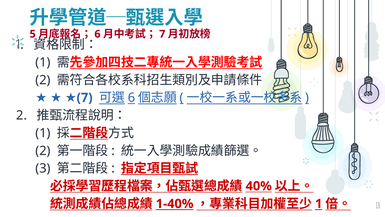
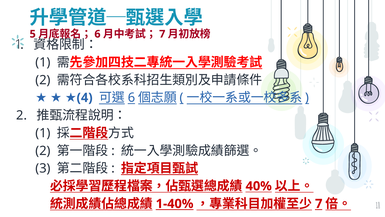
7 at (85, 98): 7 -> 4
1 at (319, 203): 1 -> 7
